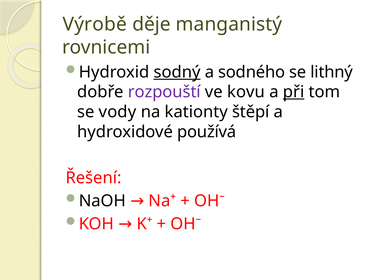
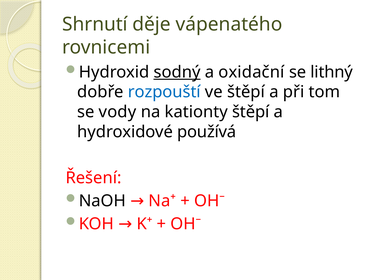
Výrobě: Výrobě -> Shrnutí
manganistý: manganistý -> vápenatého
sodného: sodného -> oxidační
rozpouští colour: purple -> blue
ve kovu: kovu -> štěpí
při underline: present -> none
